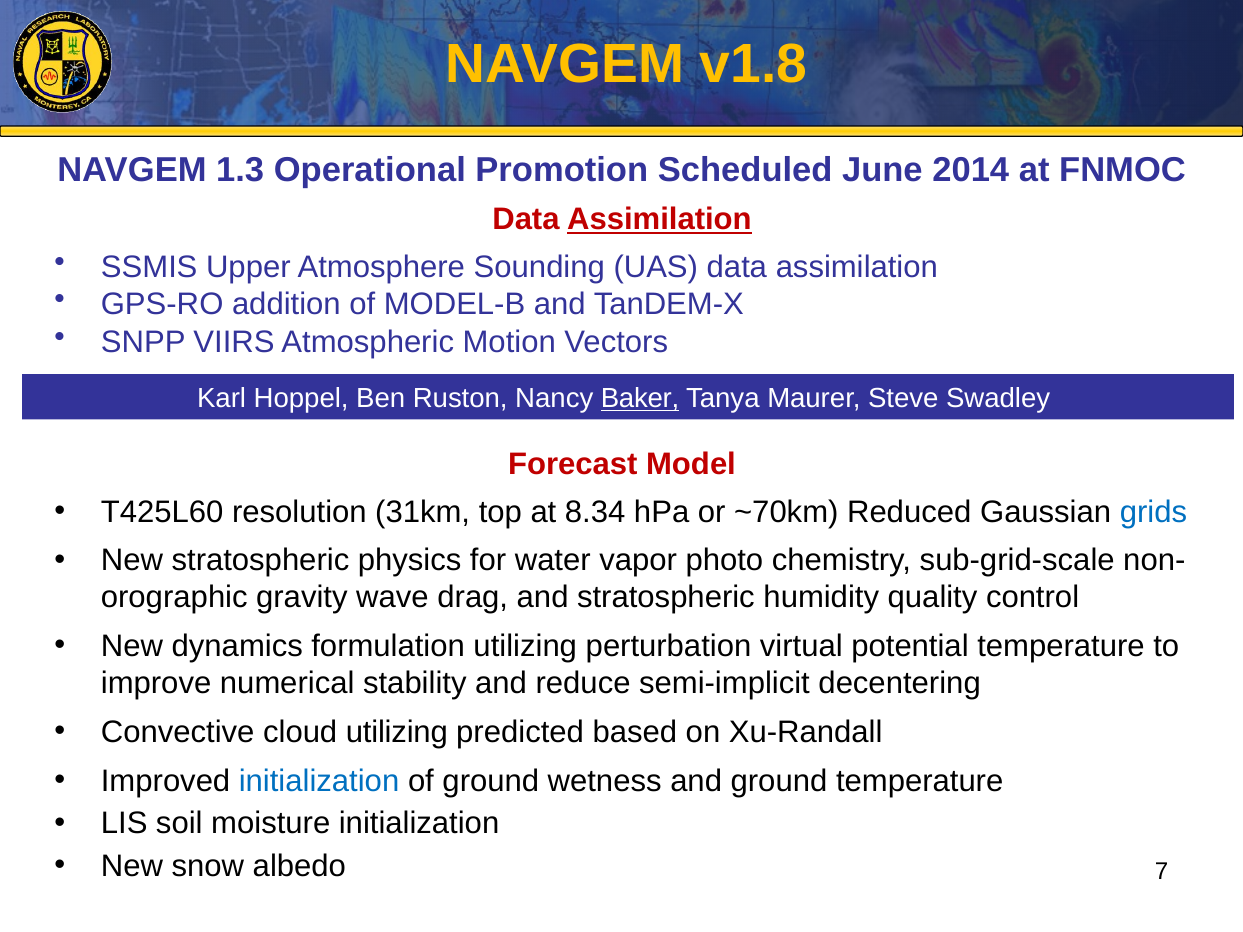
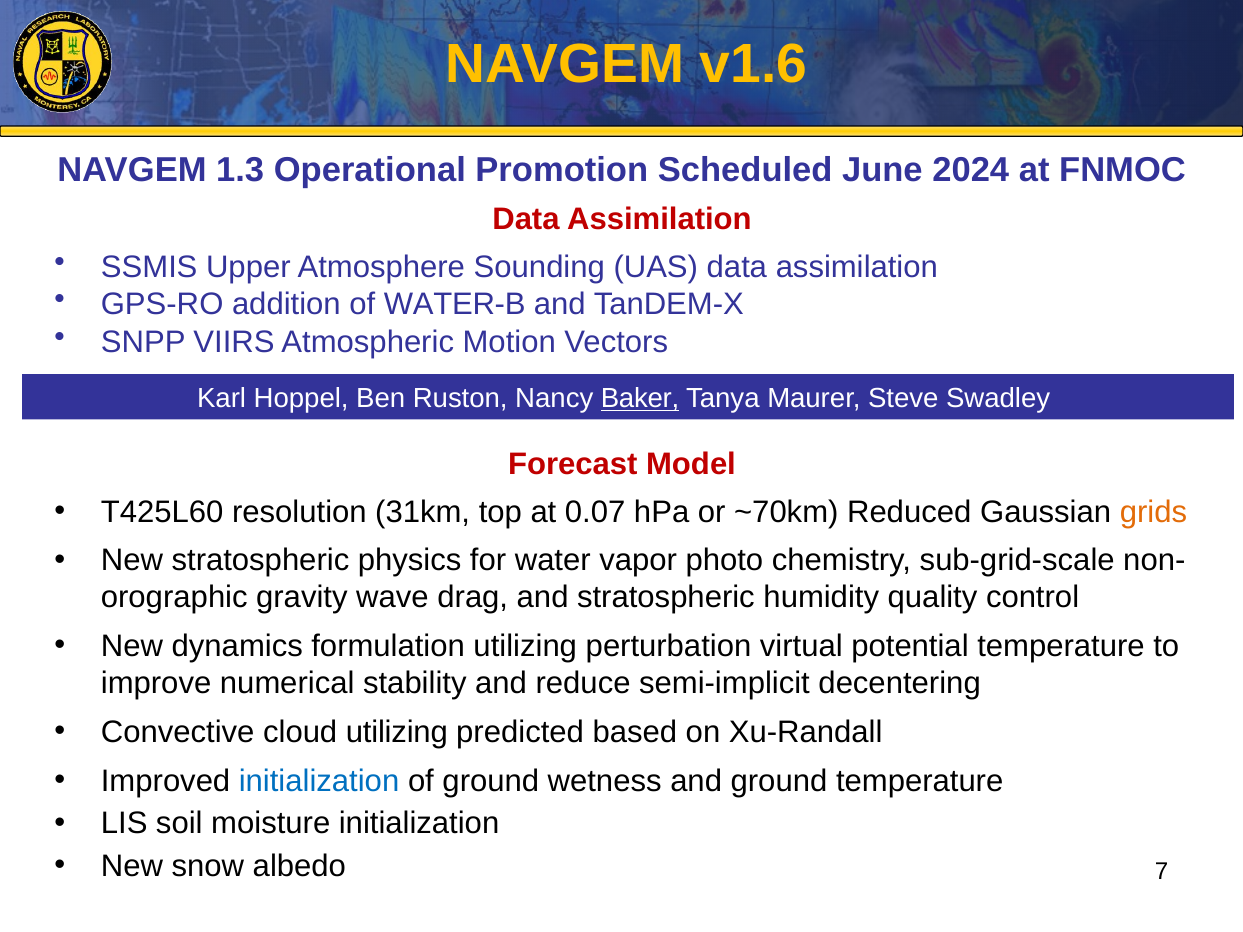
v1.8: v1.8 -> v1.6
2014: 2014 -> 2024
Assimilation at (659, 220) underline: present -> none
MODEL-B: MODEL-B -> WATER-B
8.34: 8.34 -> 0.07
grids colour: blue -> orange
